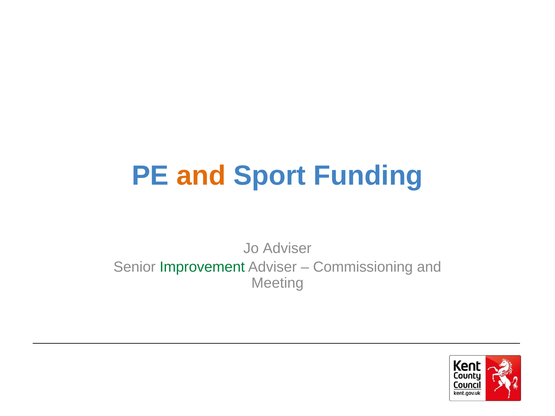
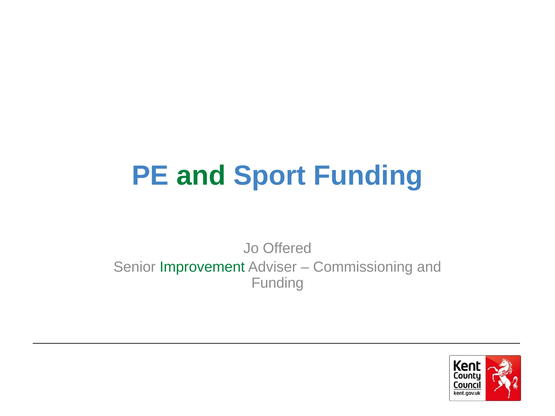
and at (201, 176) colour: orange -> green
Jo Adviser: Adviser -> Offered
Meeting at (278, 283): Meeting -> Funding
